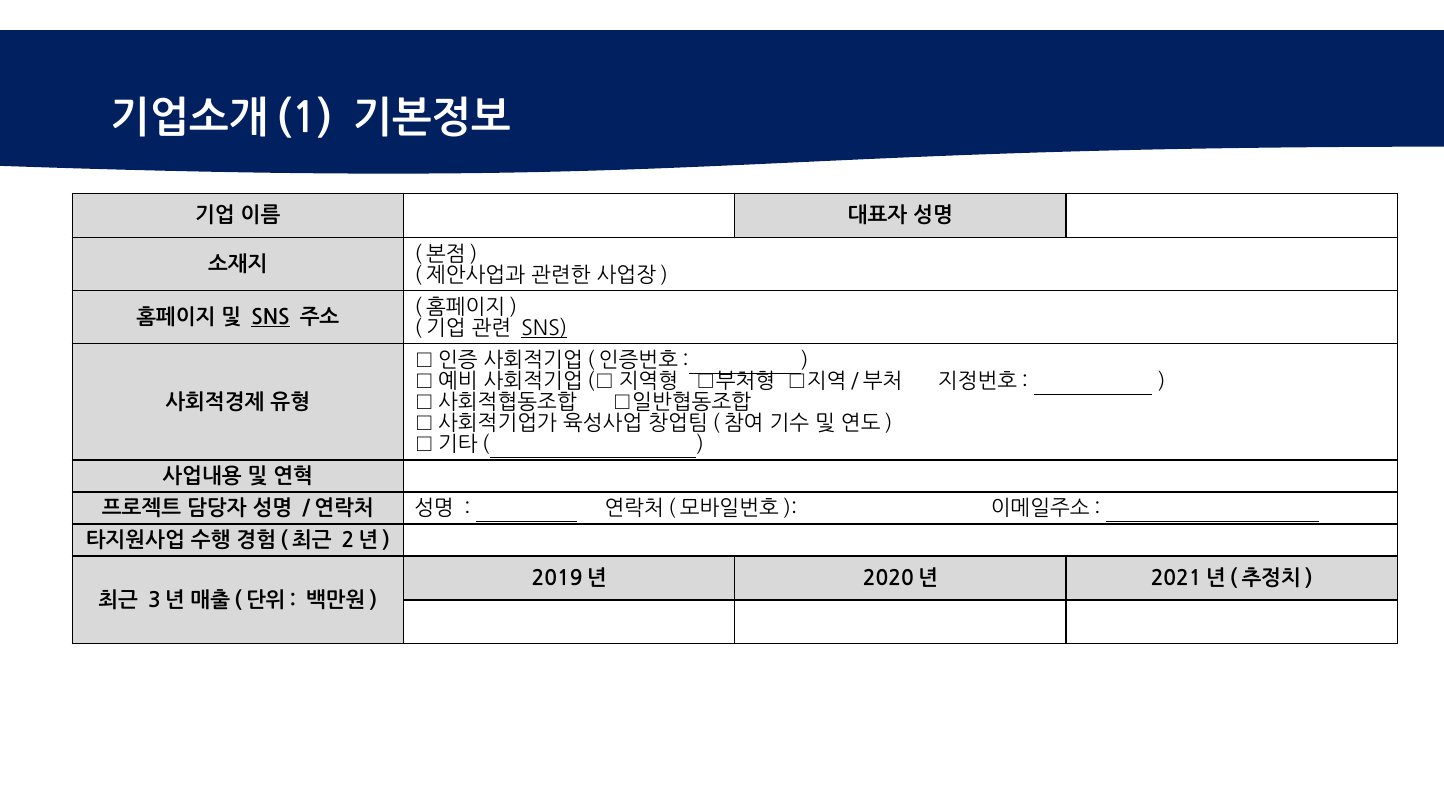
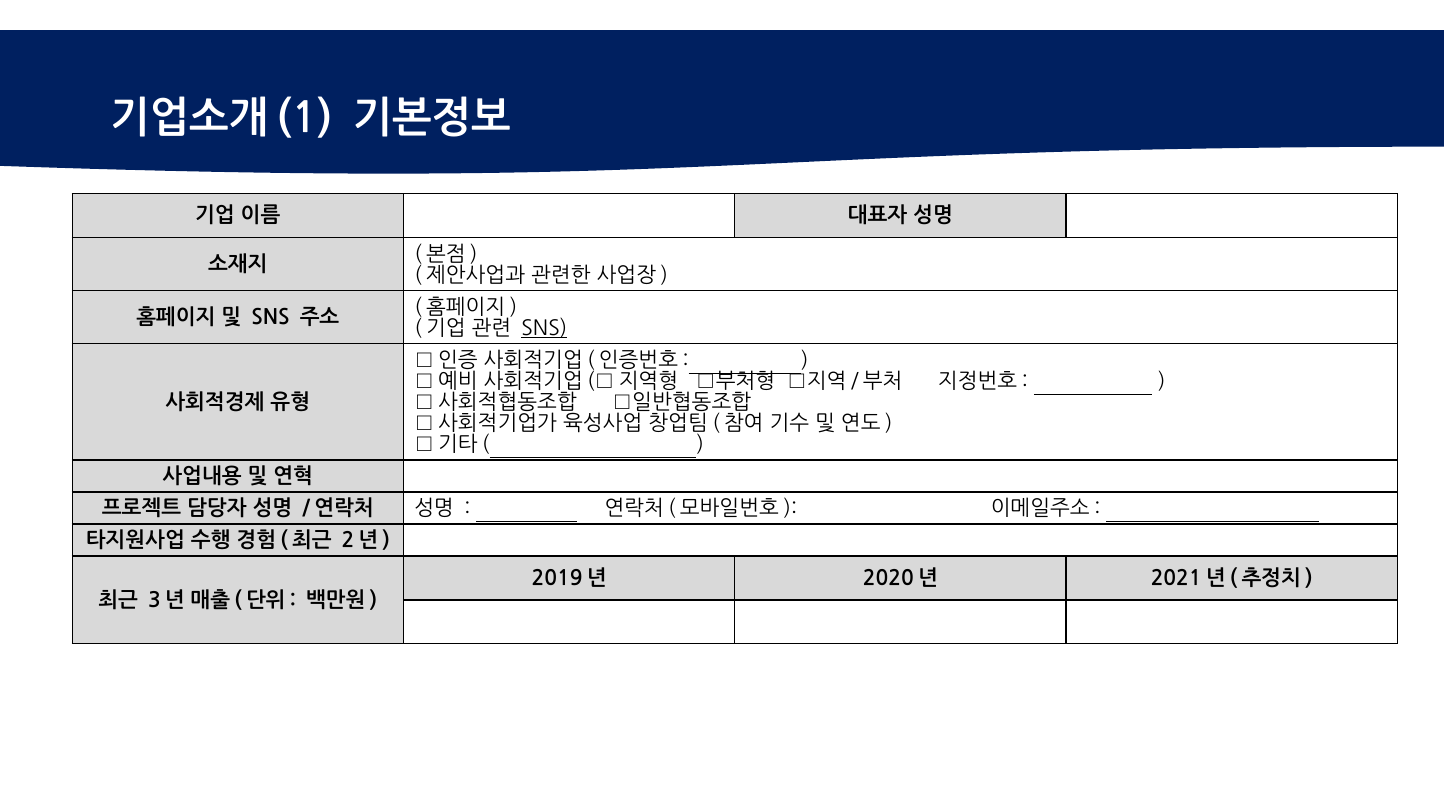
SNS at (271, 318) underline: present -> none
